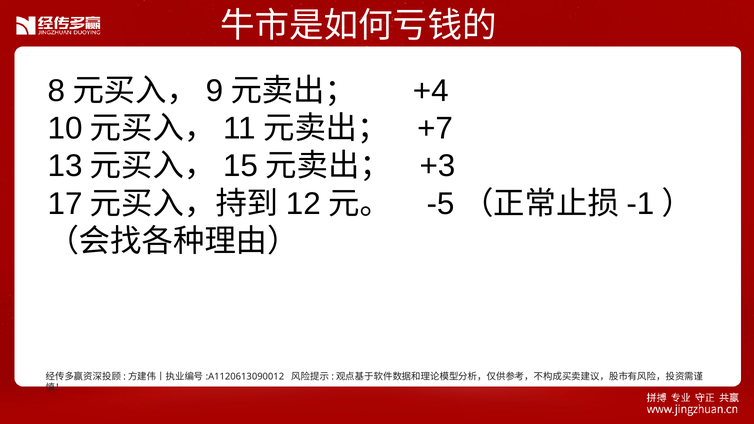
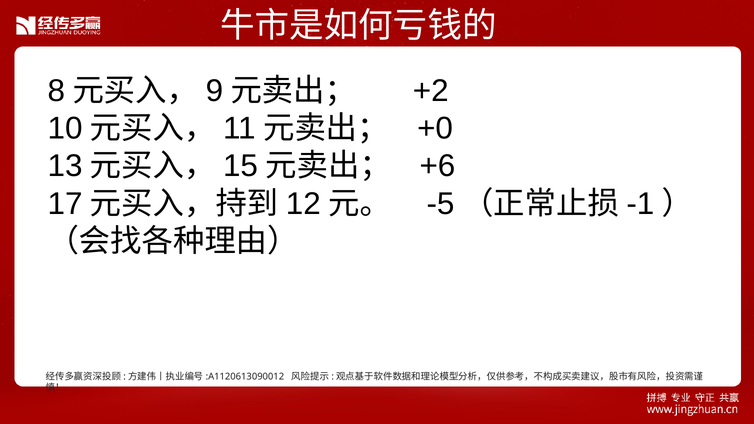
+4: +4 -> +2
+7: +7 -> +0
+3: +3 -> +6
